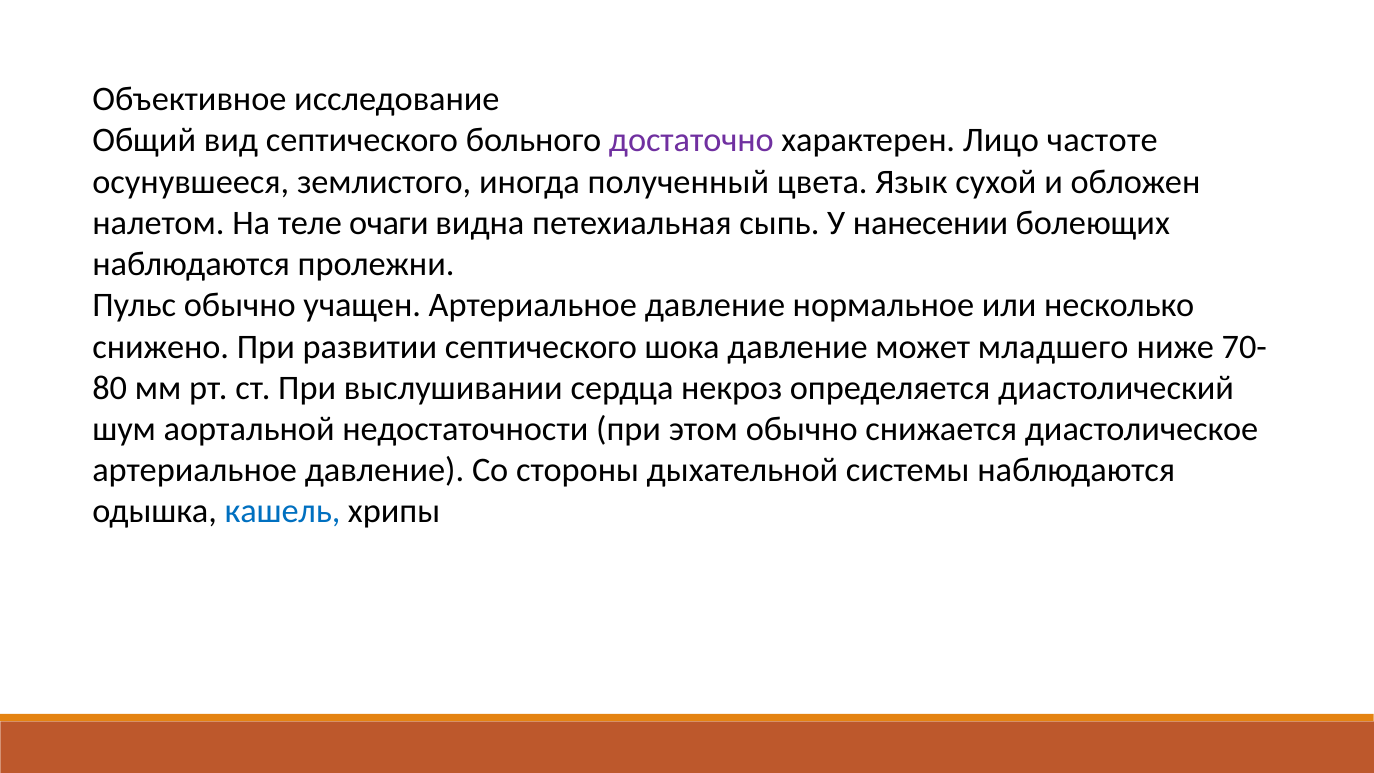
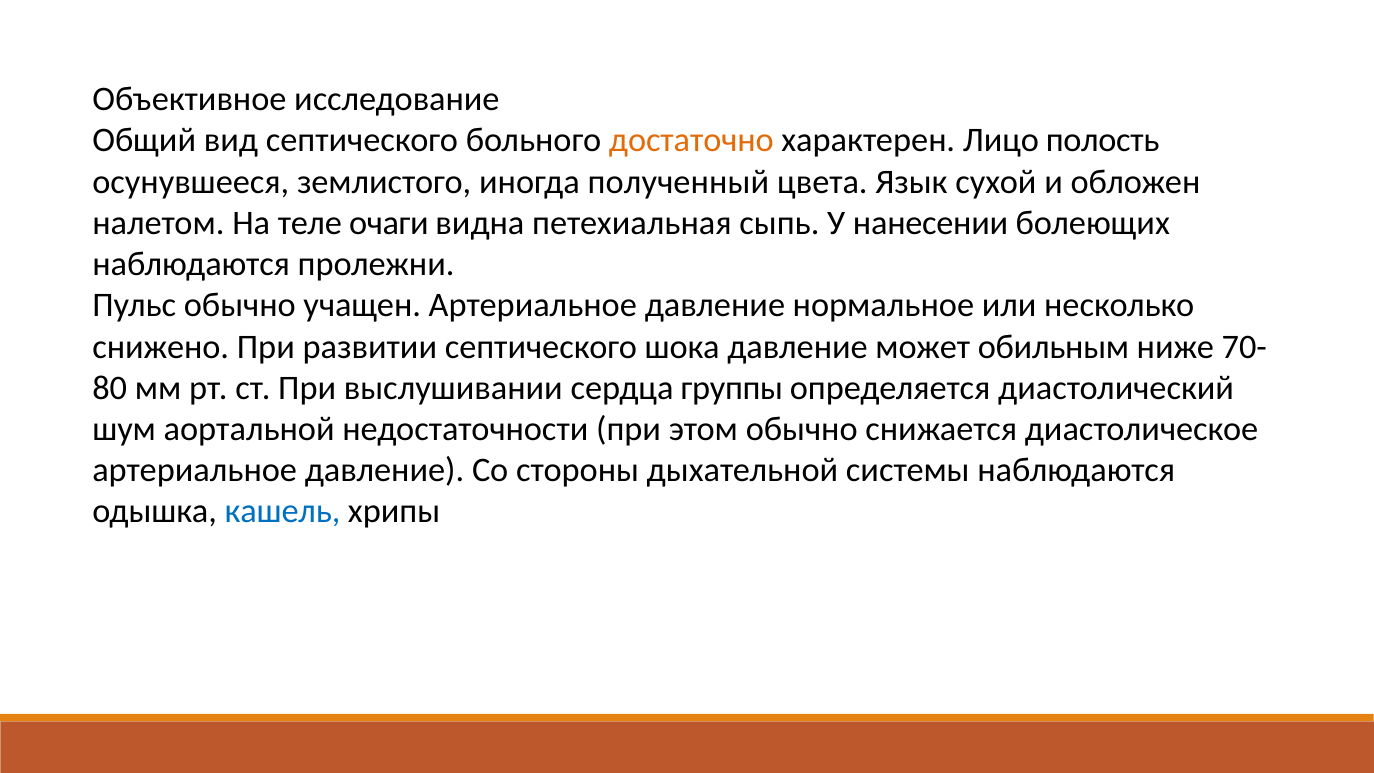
достаточно colour: purple -> orange
частоте: частоте -> полость
младшего: младшего -> обильным
некроз: некроз -> группы
